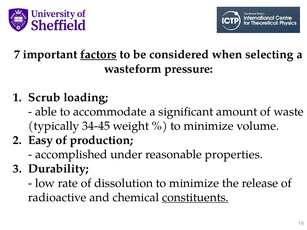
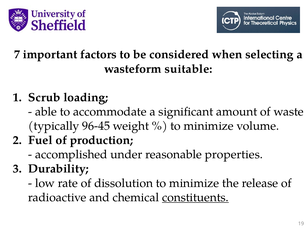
factors underline: present -> none
pressure: pressure -> suitable
34-45: 34-45 -> 96-45
Easy: Easy -> Fuel
